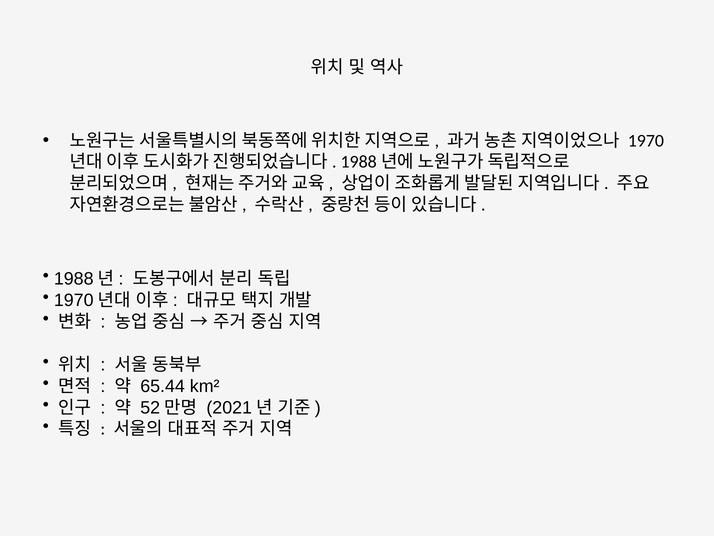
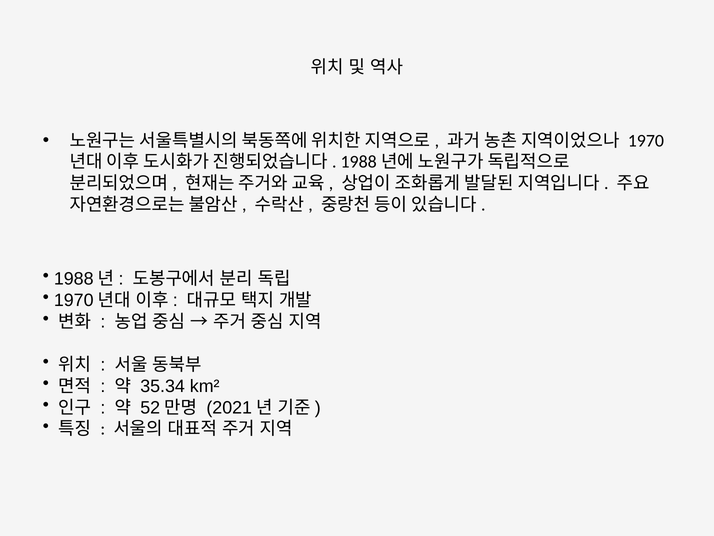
65.44: 65.44 -> 35.34
